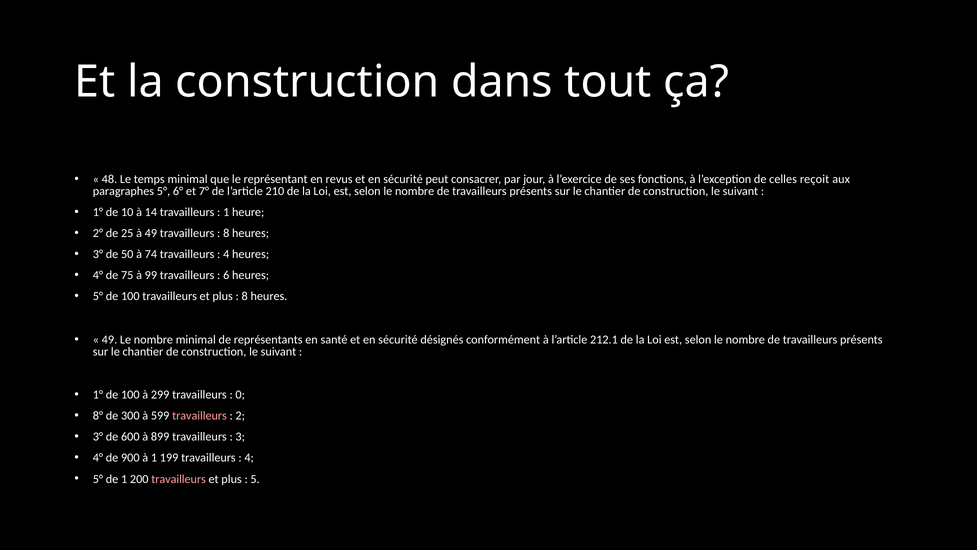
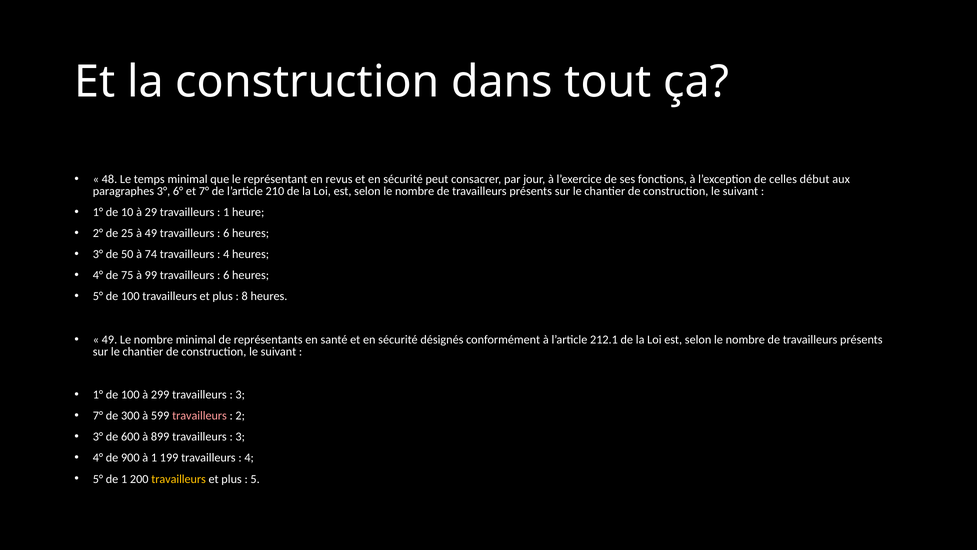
reçoit: reçoit -> début
paragraphes 5°: 5° -> 3°
14: 14 -> 29
8 at (226, 233): 8 -> 6
0 at (240, 395): 0 -> 3
8° at (98, 416): 8° -> 7°
travailleurs at (179, 479) colour: pink -> yellow
